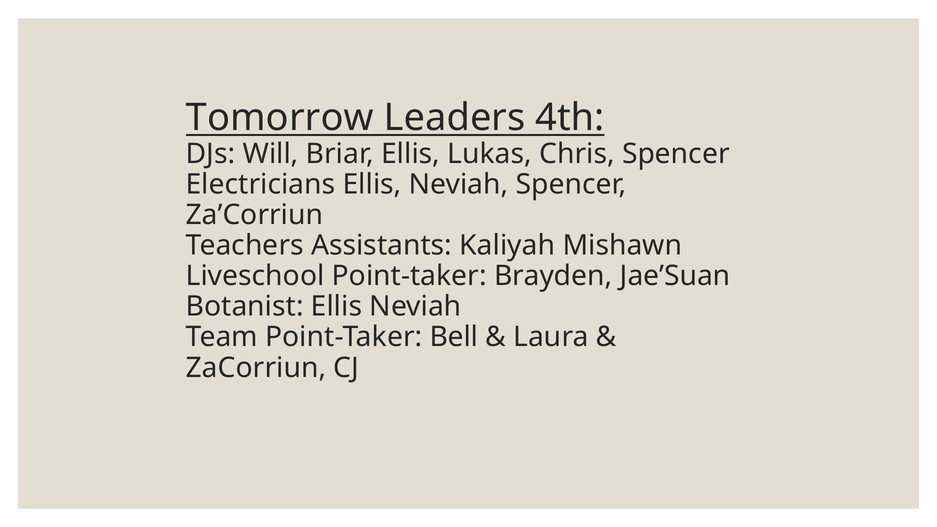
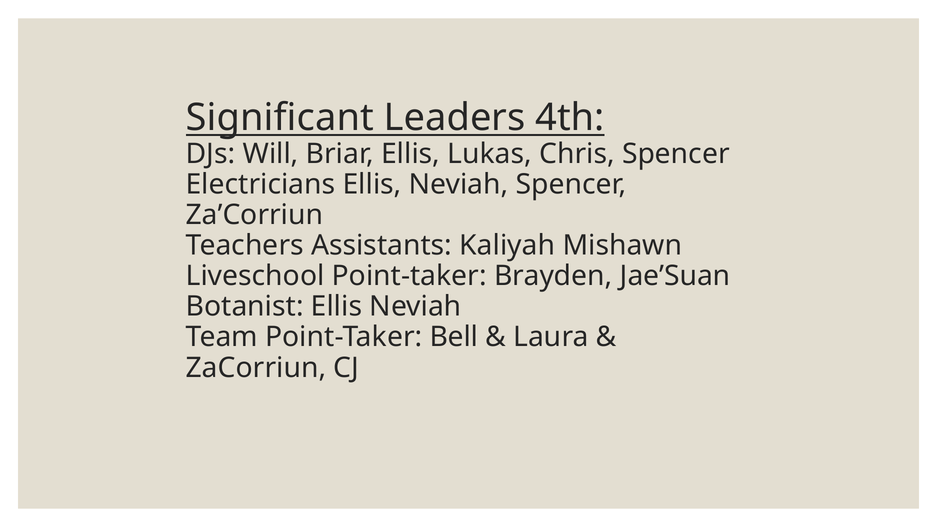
Tomorrow: Tomorrow -> Significant
